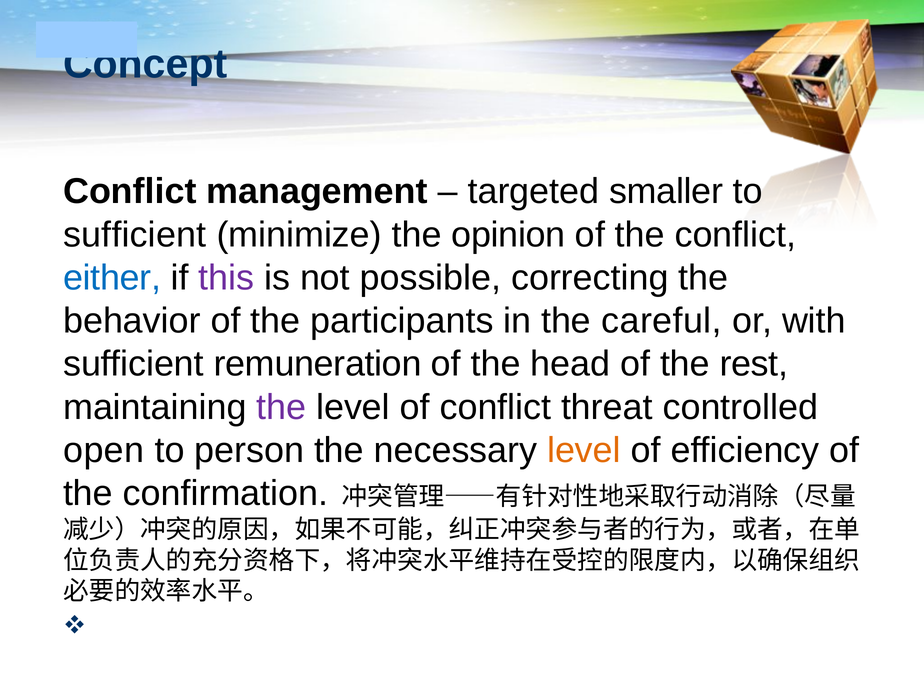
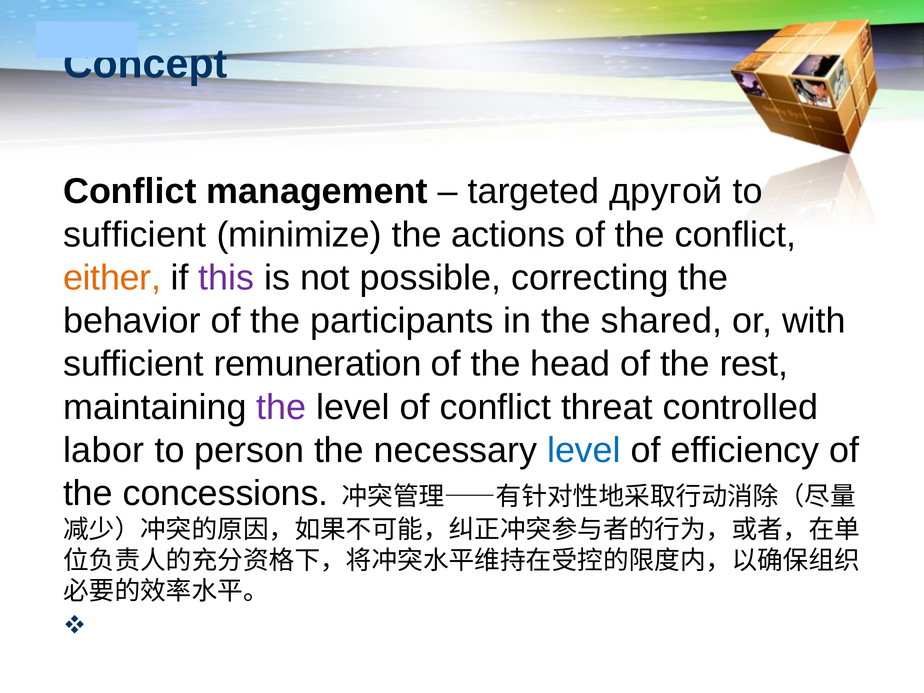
smaller: smaller -> другой
opinion: opinion -> actions
either colour: blue -> orange
careful: careful -> shared
open: open -> labor
level at (584, 450) colour: orange -> blue
confirmation: confirmation -> concessions
